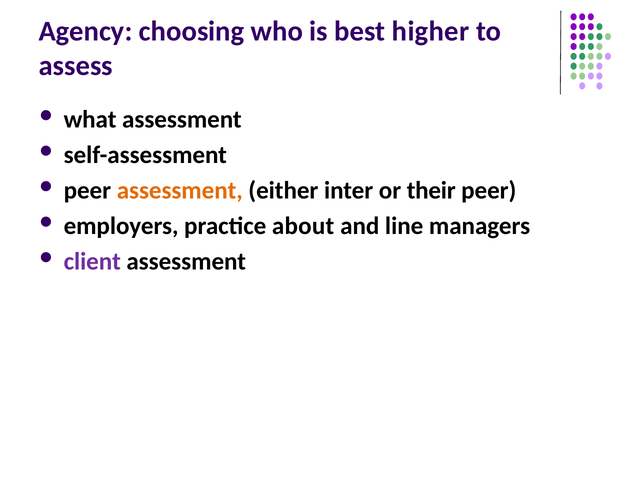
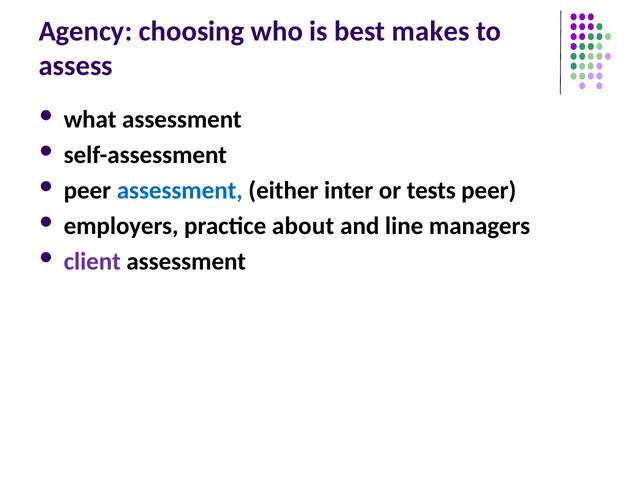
higher: higher -> makes
assessment at (180, 190) colour: orange -> blue
their: their -> tests
